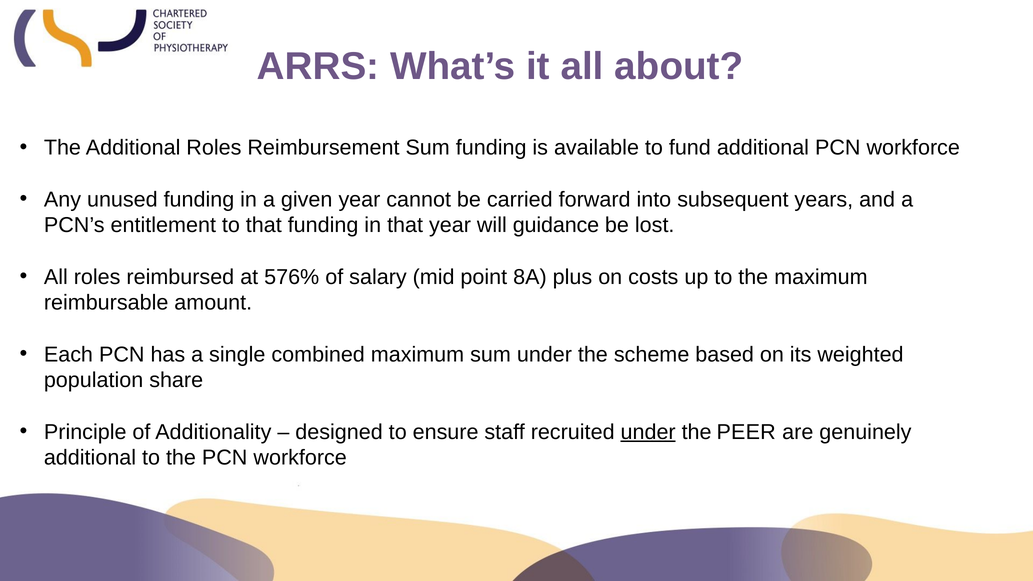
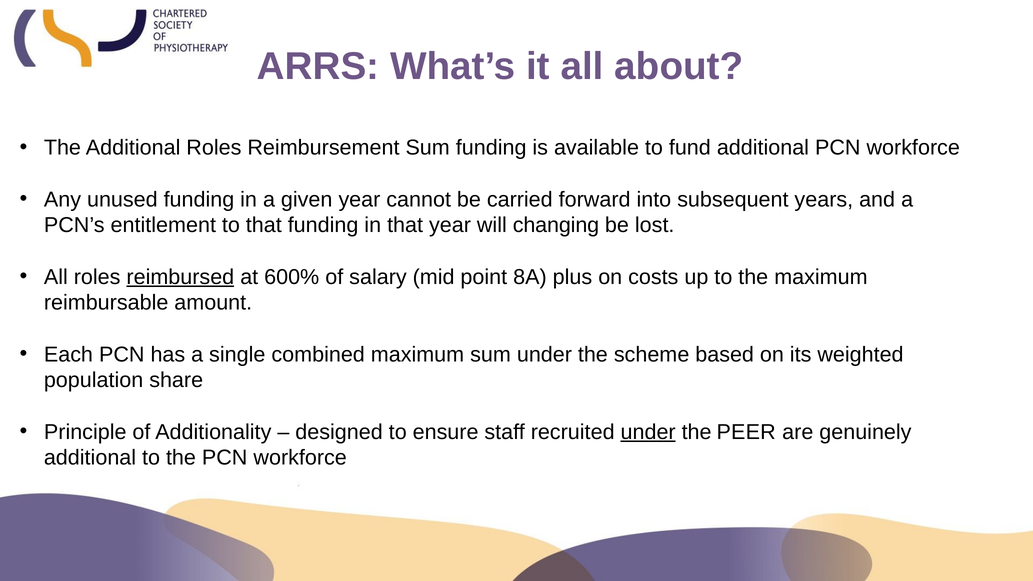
guidance: guidance -> changing
reimbursed underline: none -> present
576%: 576% -> 600%
